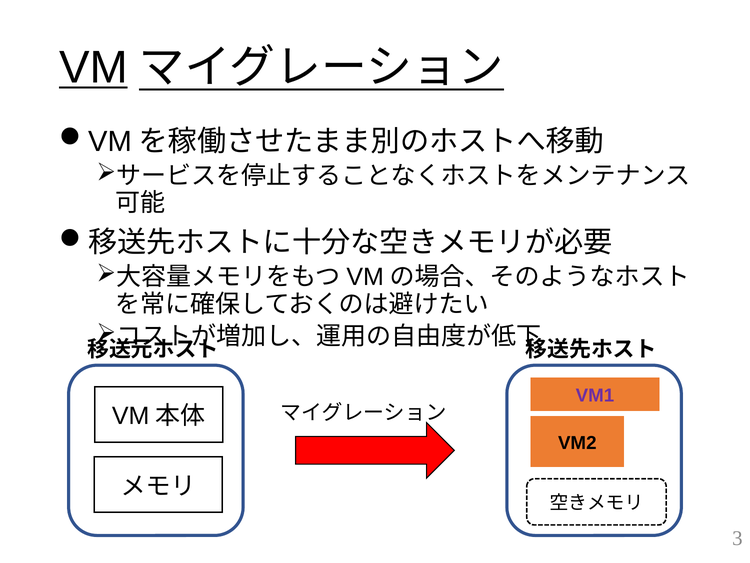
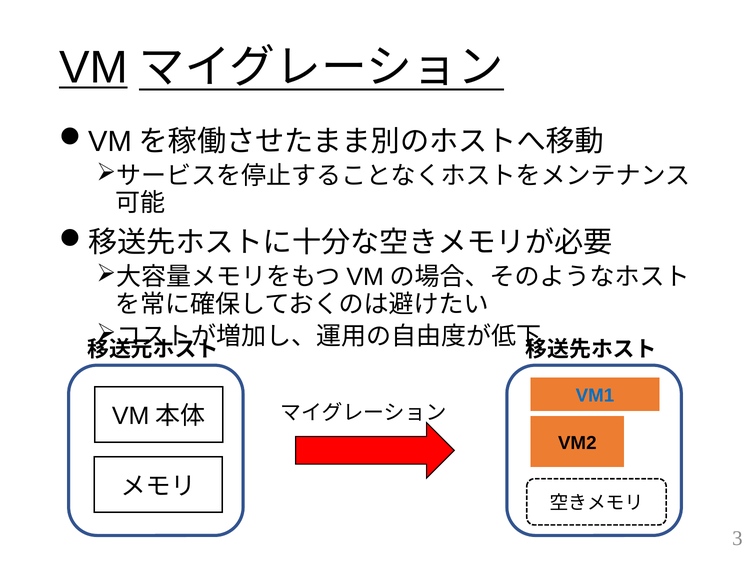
VM1 colour: purple -> blue
